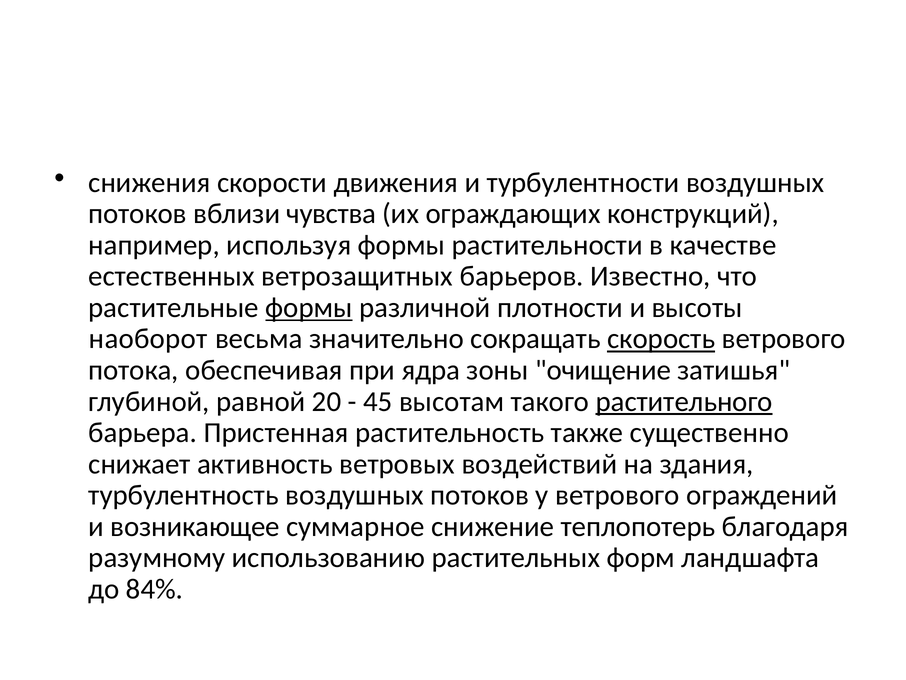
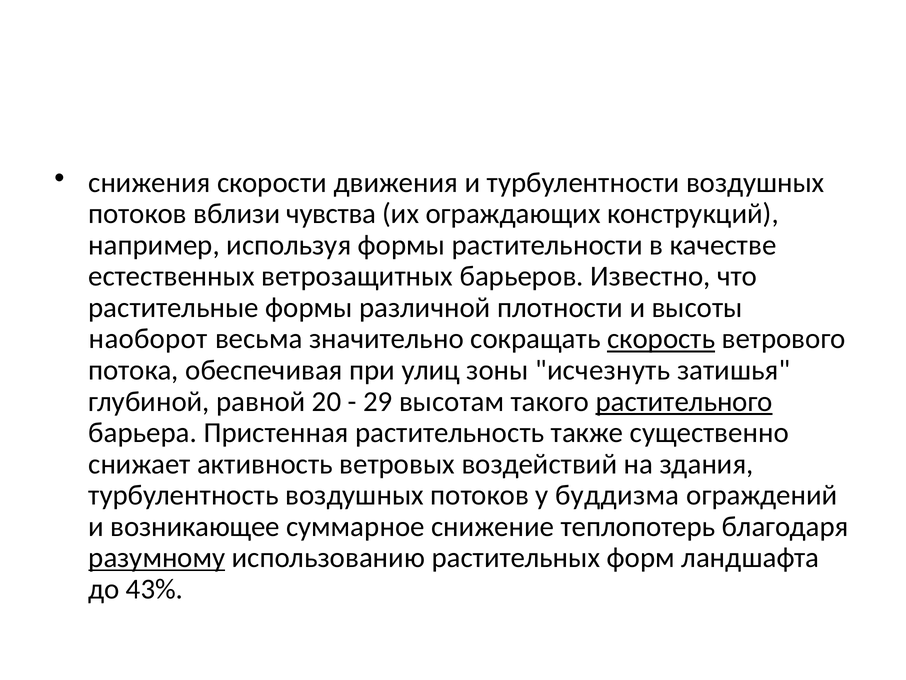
формы at (309, 307) underline: present -> none
ядра: ядра -> улиц
очищение: очищение -> исчезнуть
45: 45 -> 29
у ветрового: ветрового -> буддизма
разумному underline: none -> present
84%: 84% -> 43%
